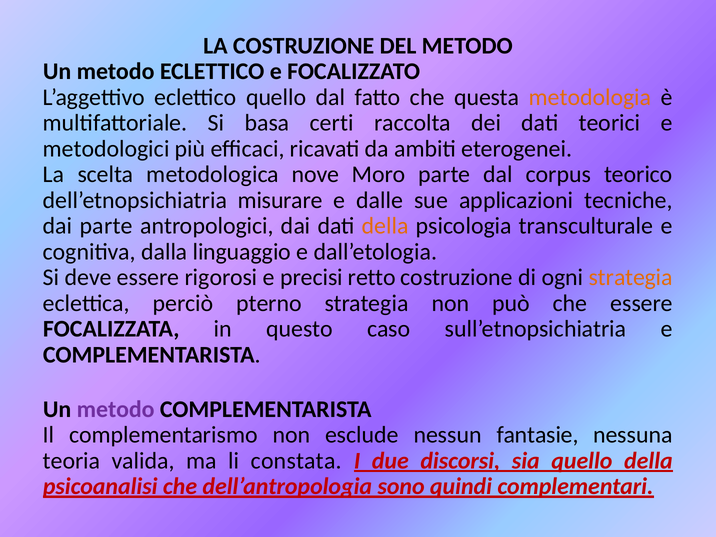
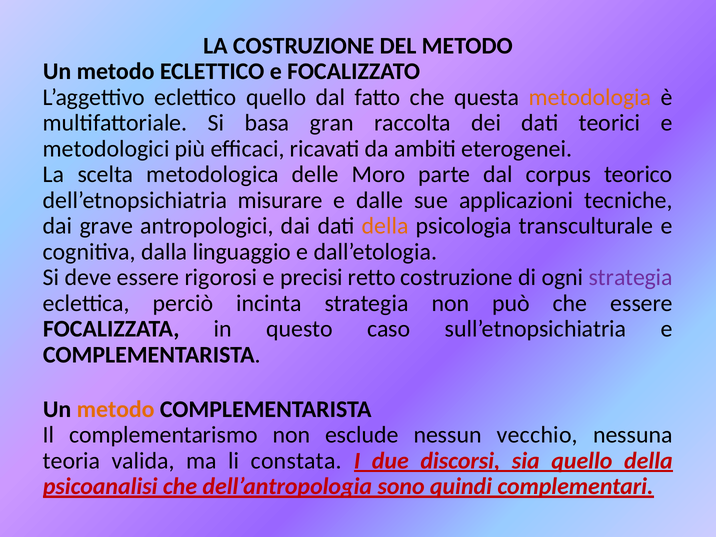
certi: certi -> gran
nove: nove -> delle
dai parte: parte -> grave
strategia at (631, 278) colour: orange -> purple
pterno: pterno -> incinta
metodo at (116, 409) colour: purple -> orange
fantasie: fantasie -> vecchio
